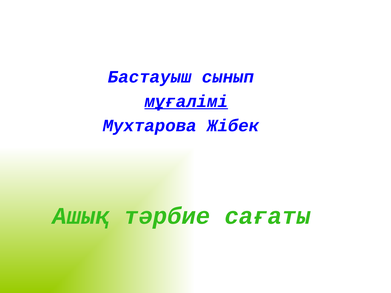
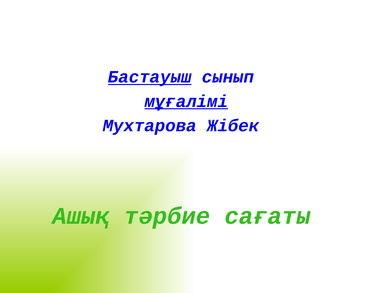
Бастауыш underline: none -> present
